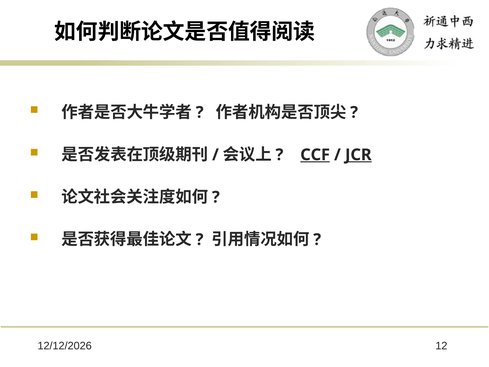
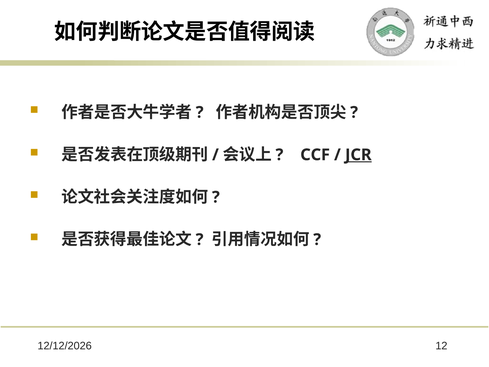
CCF underline: present -> none
